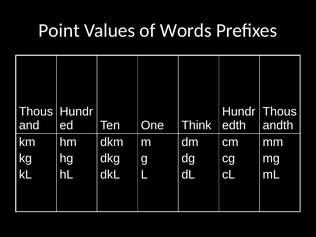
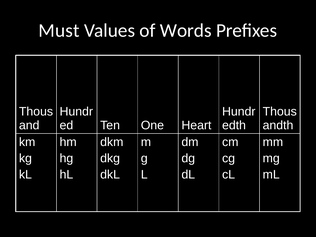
Point: Point -> Must
Think: Think -> Heart
